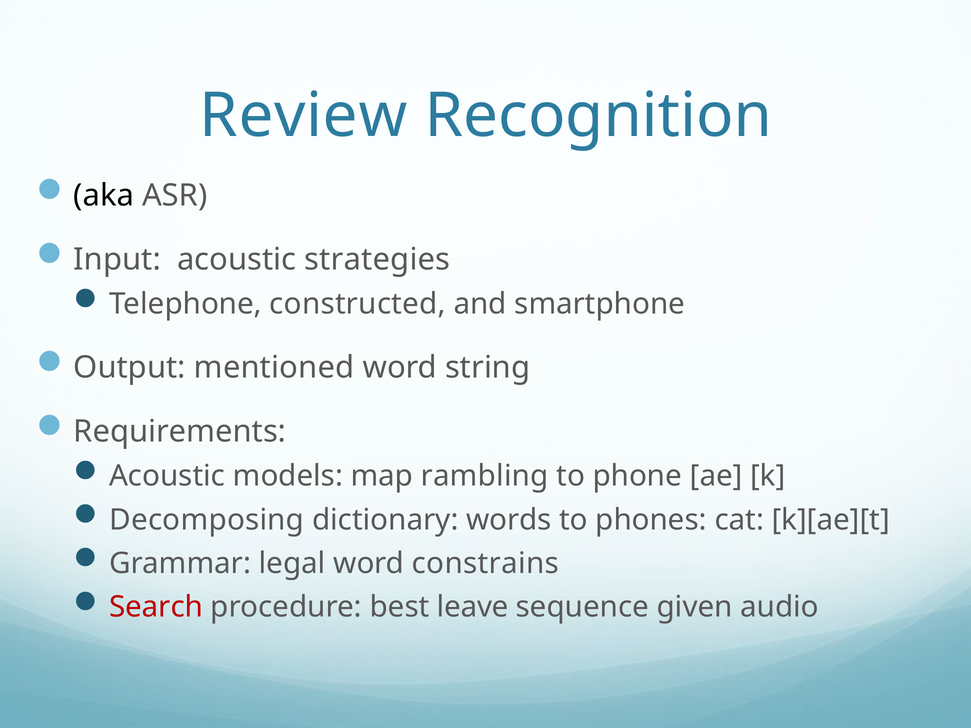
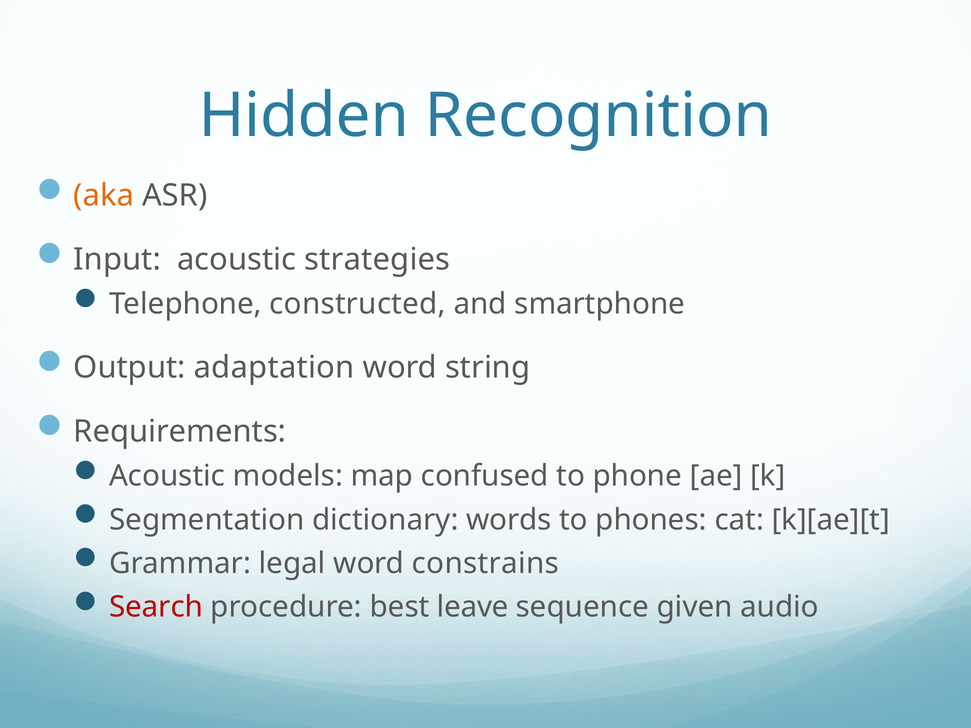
Review: Review -> Hidden
aka colour: black -> orange
mentioned: mentioned -> adaptation
rambling: rambling -> confused
Decomposing: Decomposing -> Segmentation
